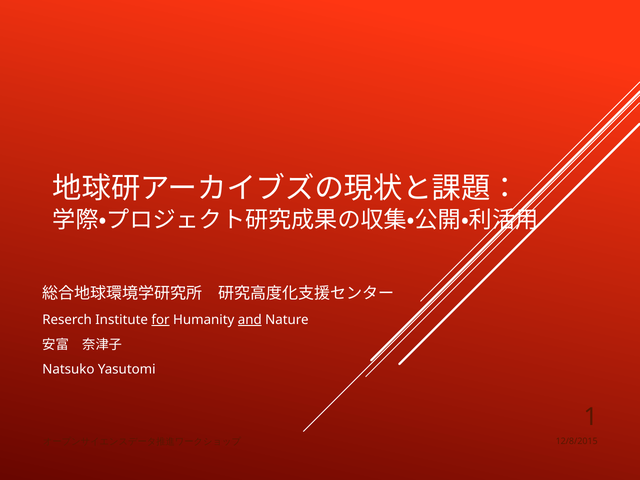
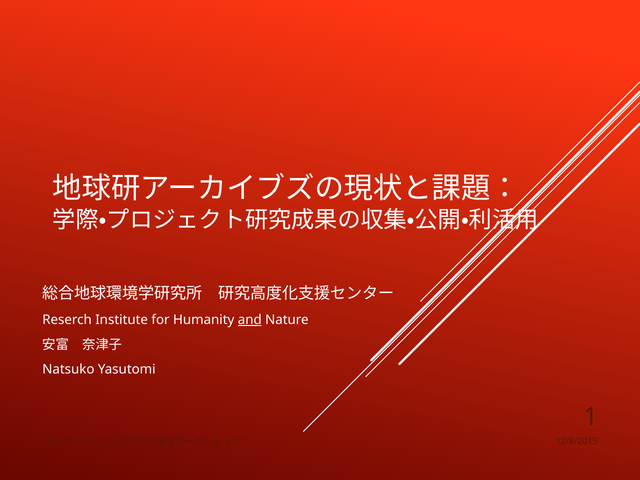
for underline: present -> none
